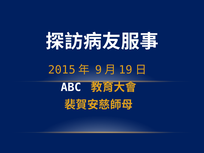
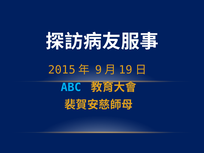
ABC colour: white -> light blue
